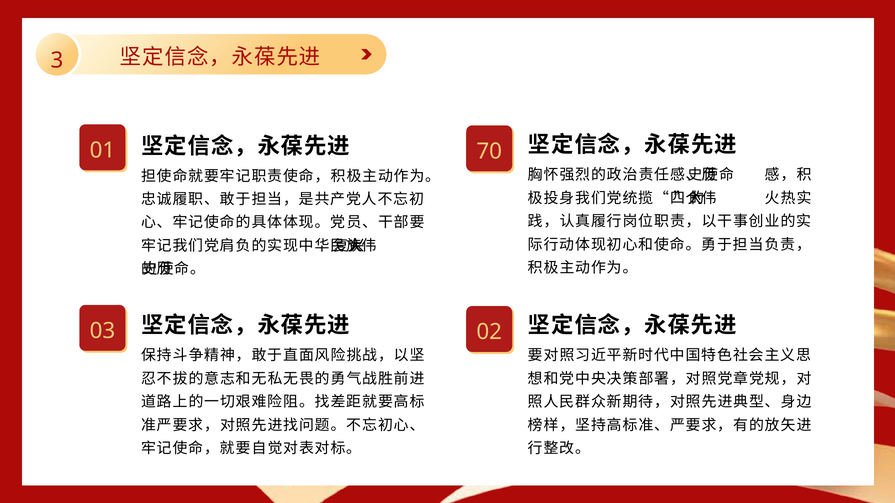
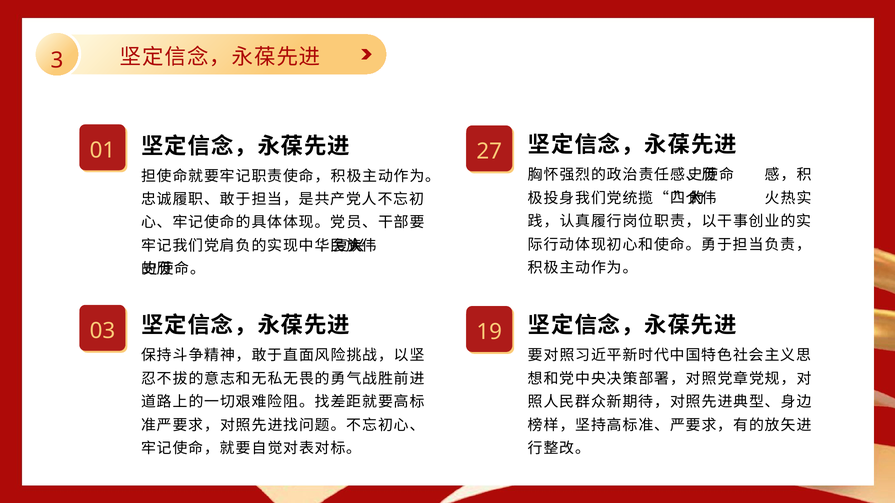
70: 70 -> 27
02: 02 -> 19
